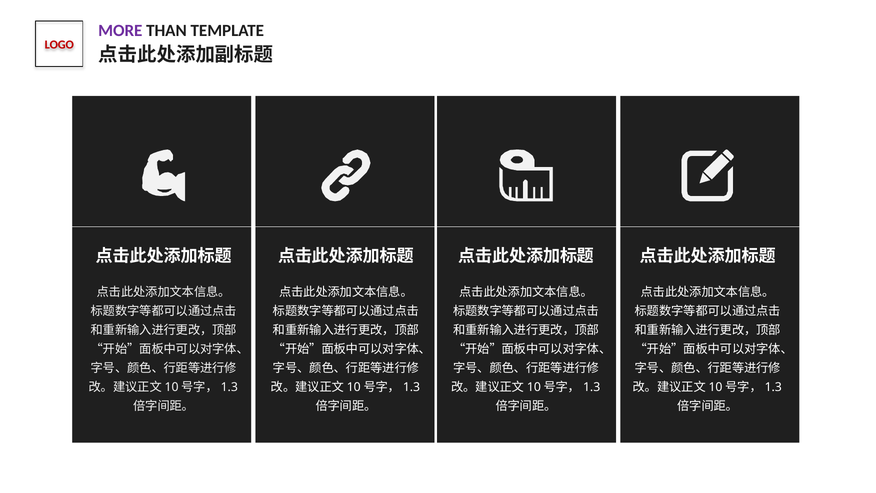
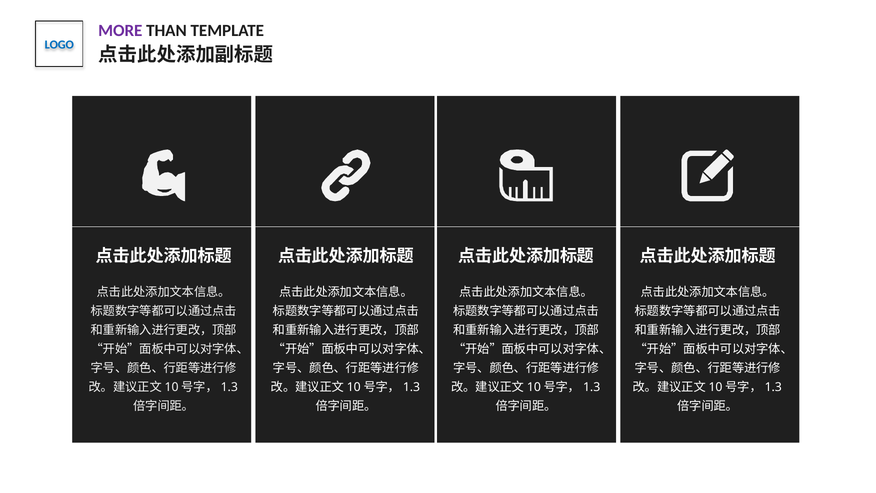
LOGO colour: red -> blue
